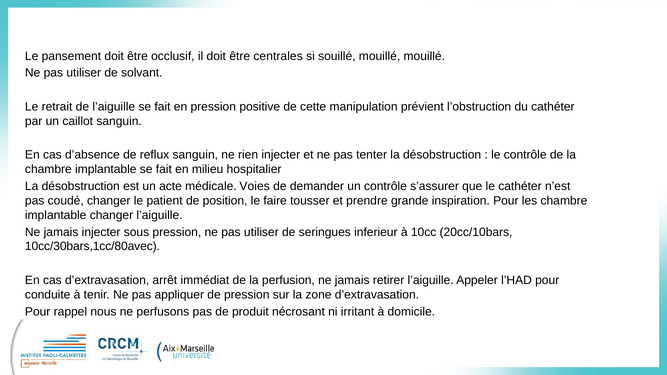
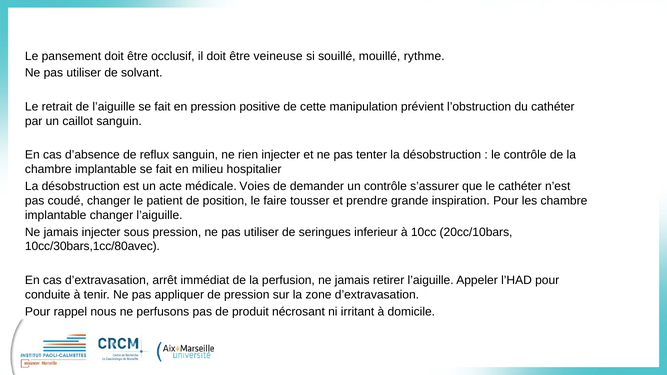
centrales: centrales -> veineuse
mouillé mouillé: mouillé -> rythme
